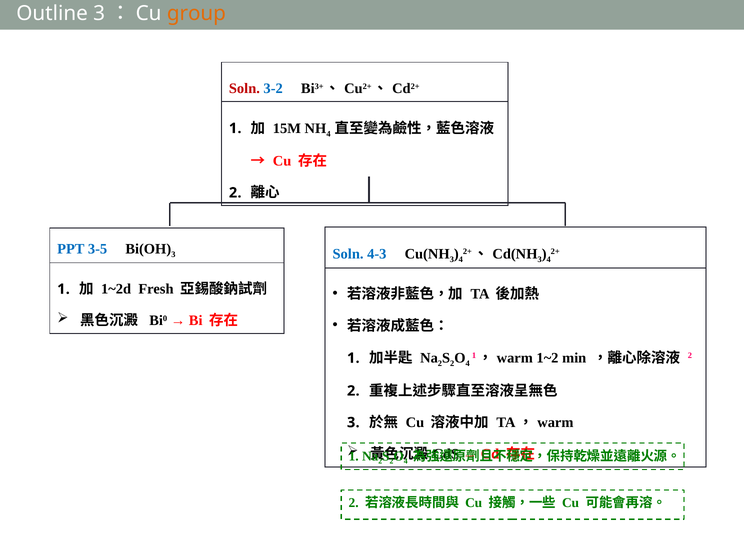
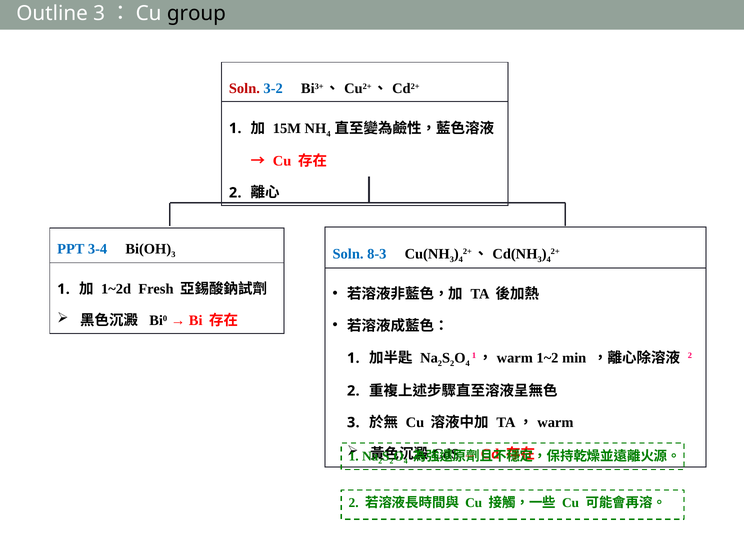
group colour: orange -> black
3-5: 3-5 -> 3-4
4-3: 4-3 -> 8-3
